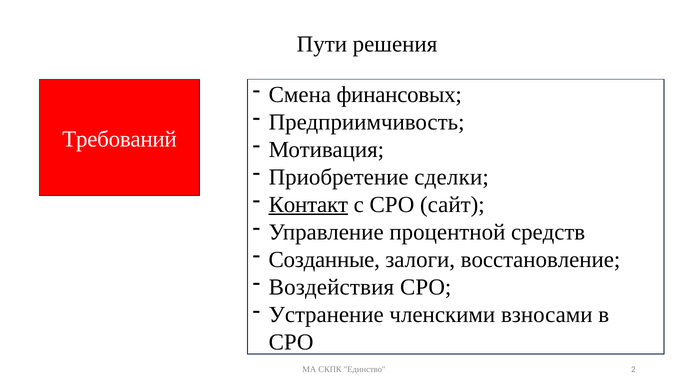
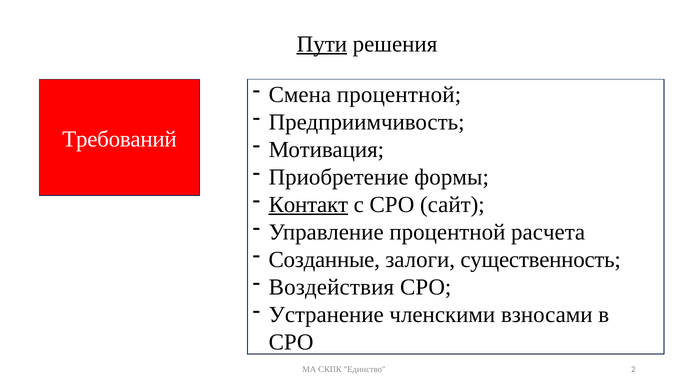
Пути underline: none -> present
Смена финансовых: финансовых -> процентной
сделки: сделки -> формы
средств: средств -> расчета
восстановление: восстановление -> существенность
